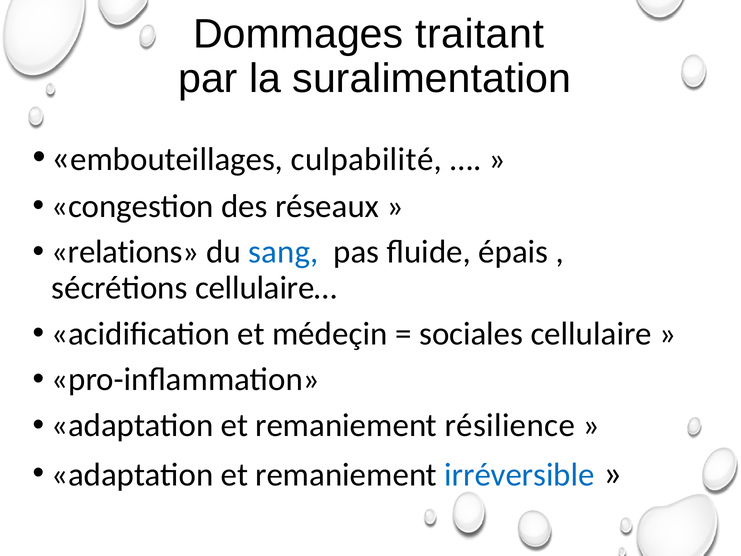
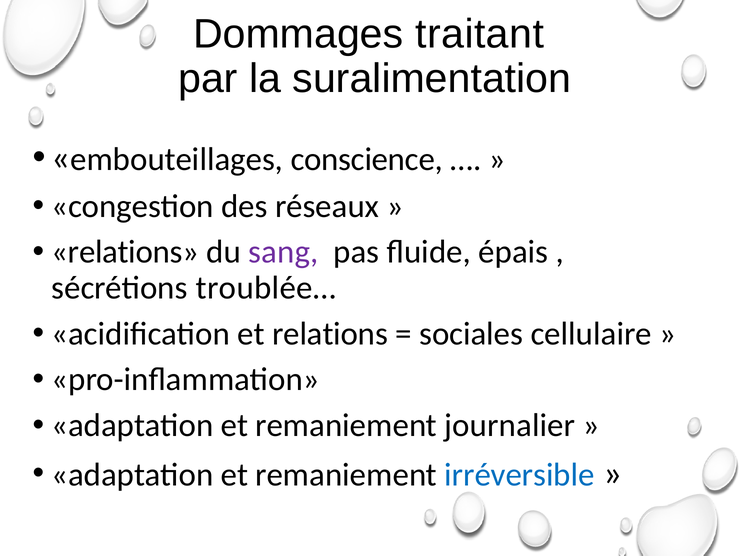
culpabilité: culpabilité -> conscience
sang colour: blue -> purple
cellulaire…: cellulaire… -> troublée…
et médeçin: médeçin -> relations
résilience: résilience -> journalier
